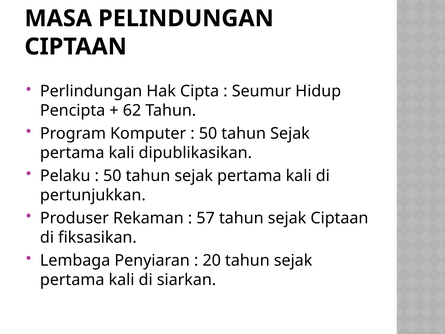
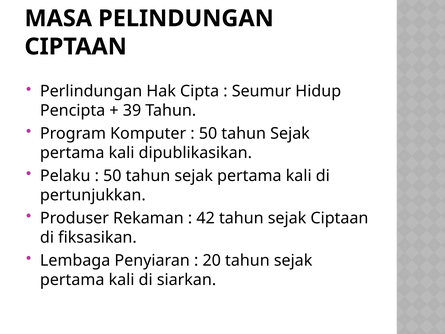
62: 62 -> 39
57: 57 -> 42
